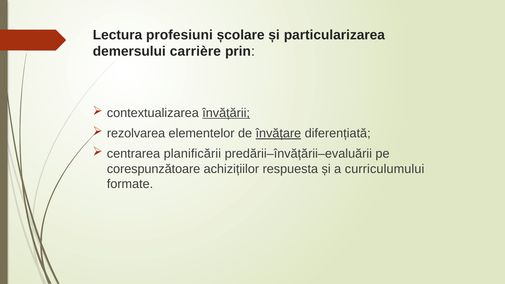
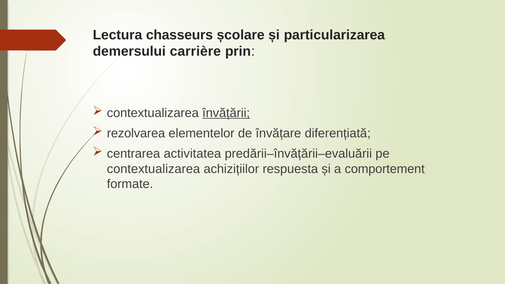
profesiuni: profesiuni -> chasseurs
învățare underline: present -> none
planificării: planificării -> activitatea
corespunzătoare at (154, 169): corespunzătoare -> contextualizarea
curriculumului: curriculumului -> comportement
